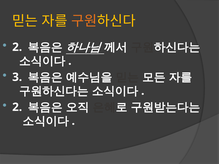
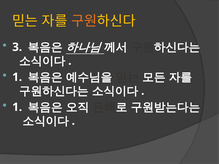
2 at (17, 47): 2 -> 3
3 at (17, 77): 3 -> 1
2 at (17, 107): 2 -> 1
